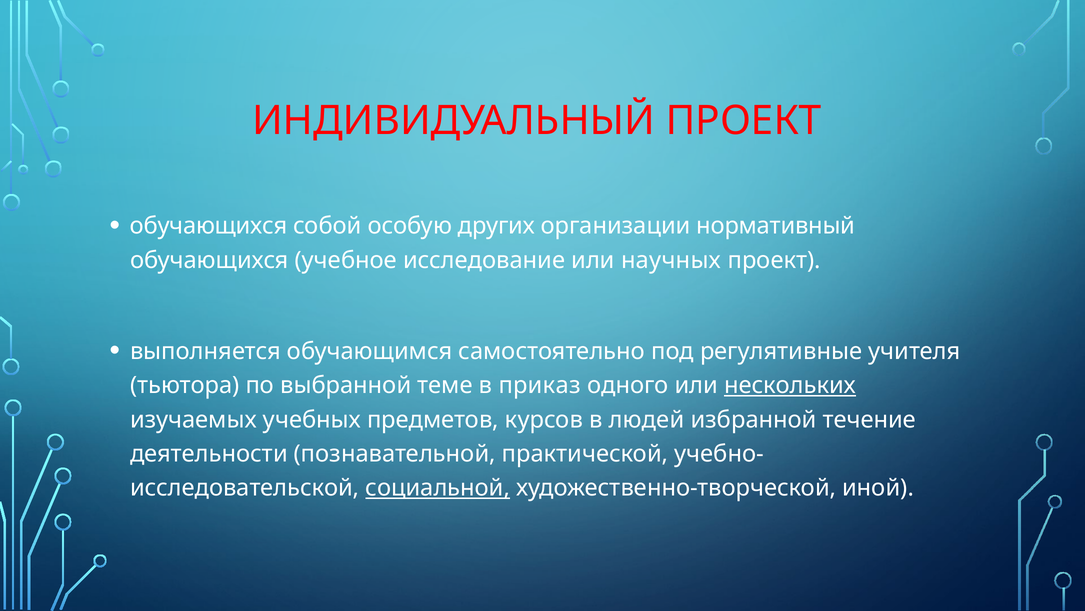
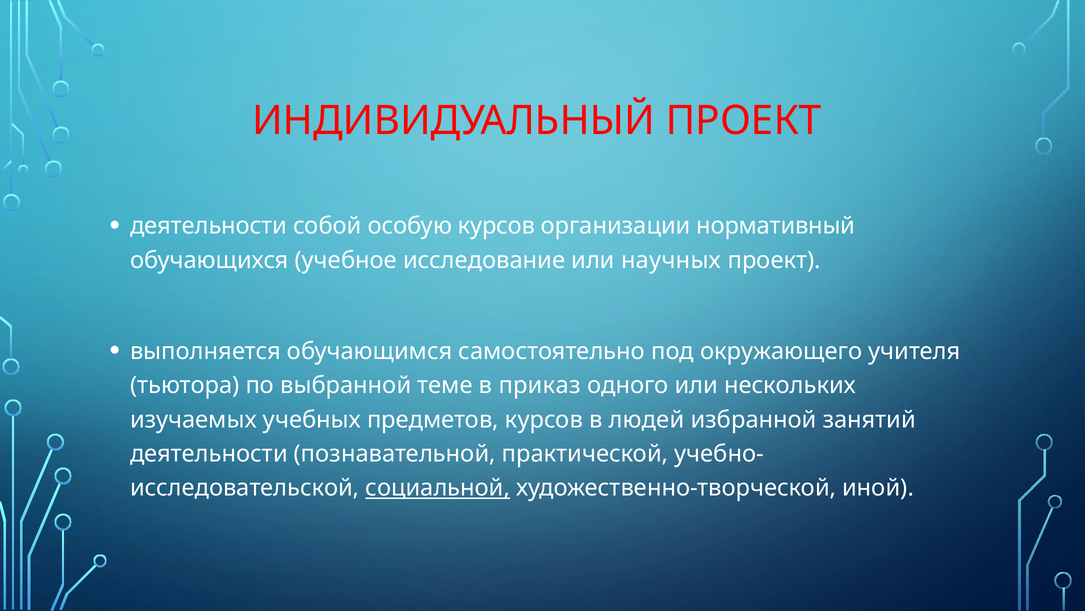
обучающихся at (209, 226): обучающихся -> деятельности
особую других: других -> курсов
регулятивные: регулятивные -> окружающего
нескольких underline: present -> none
течение: течение -> занятий
